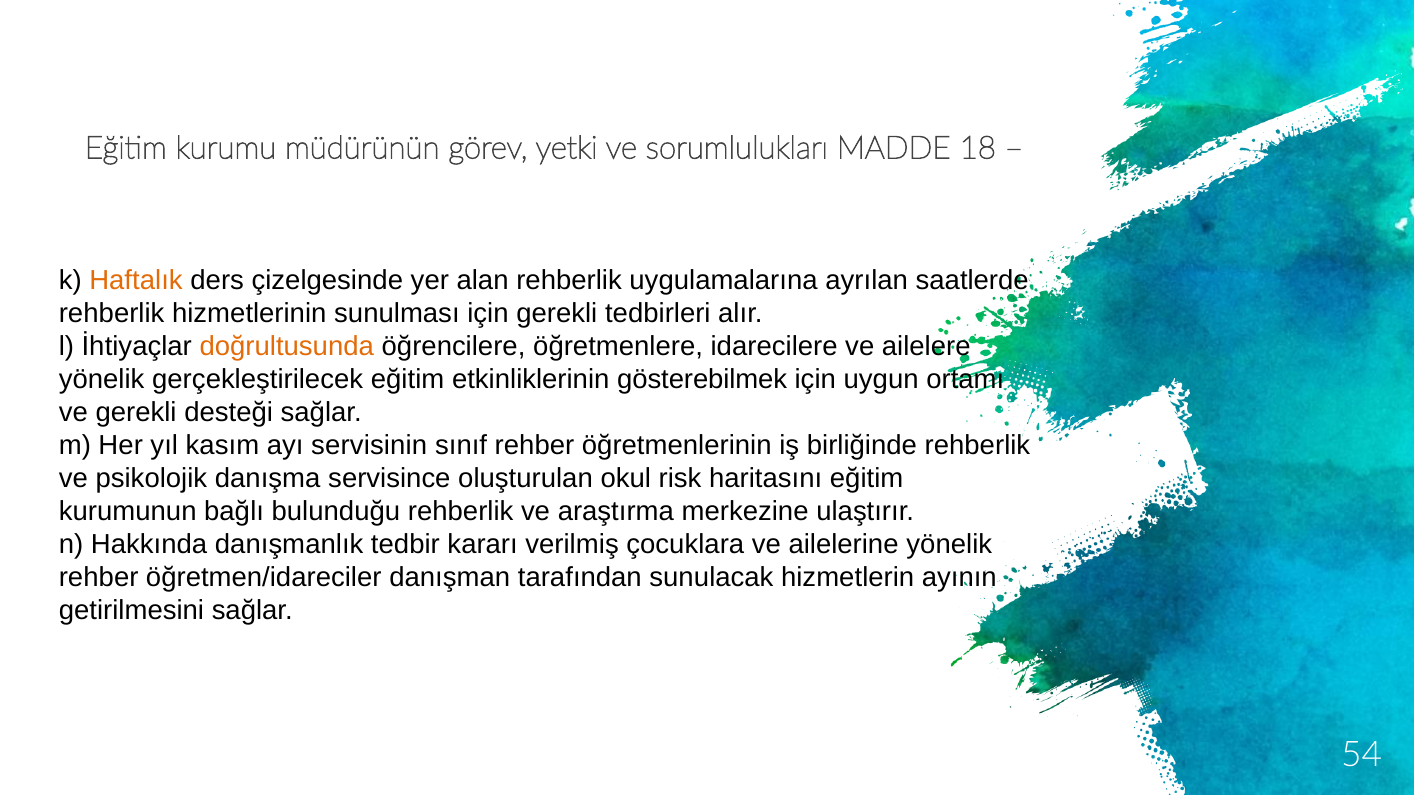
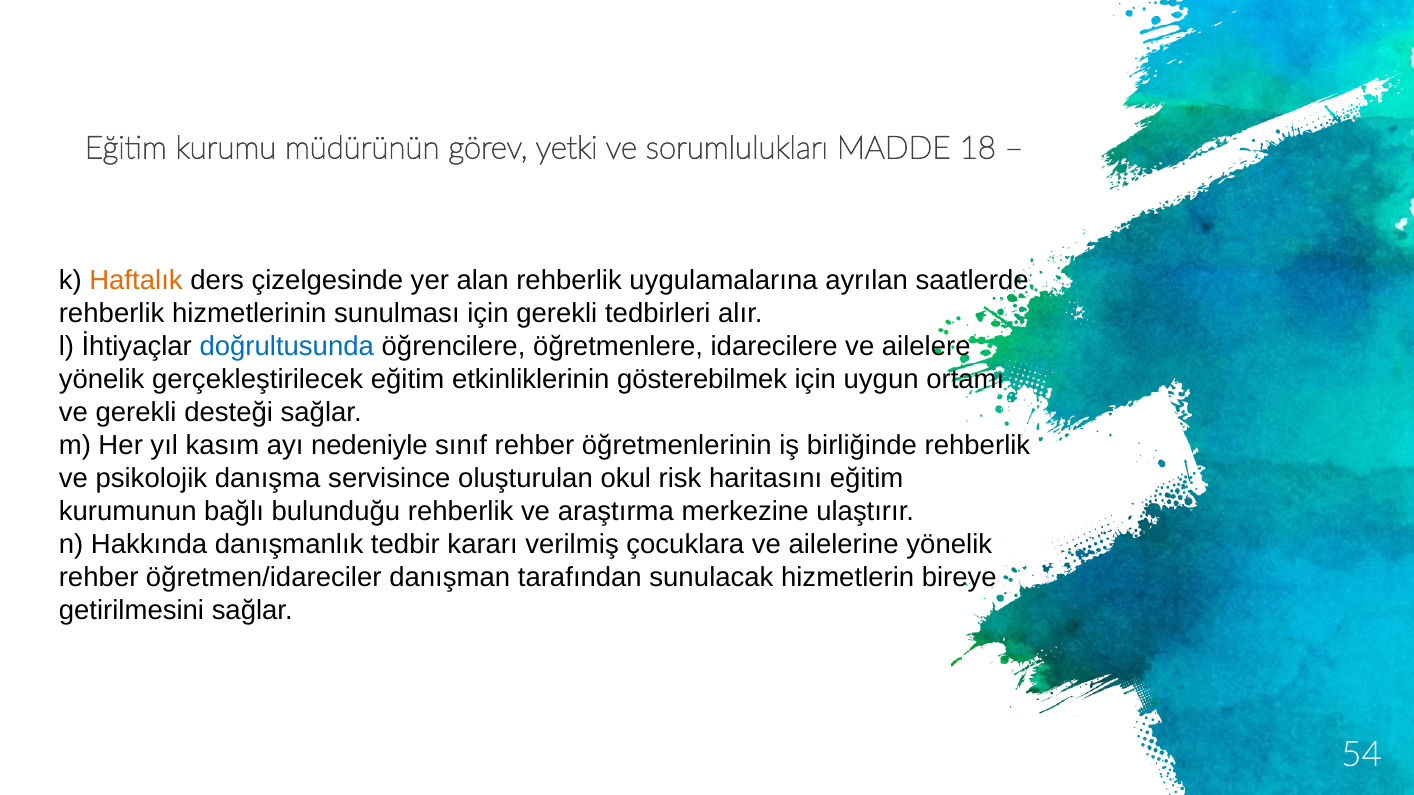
doğrultusunda colour: orange -> blue
servisinin: servisinin -> nedeniyle
ayının: ayının -> bireye
